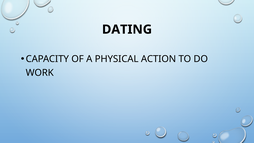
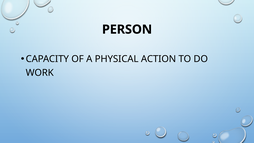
DATING: DATING -> PERSON
